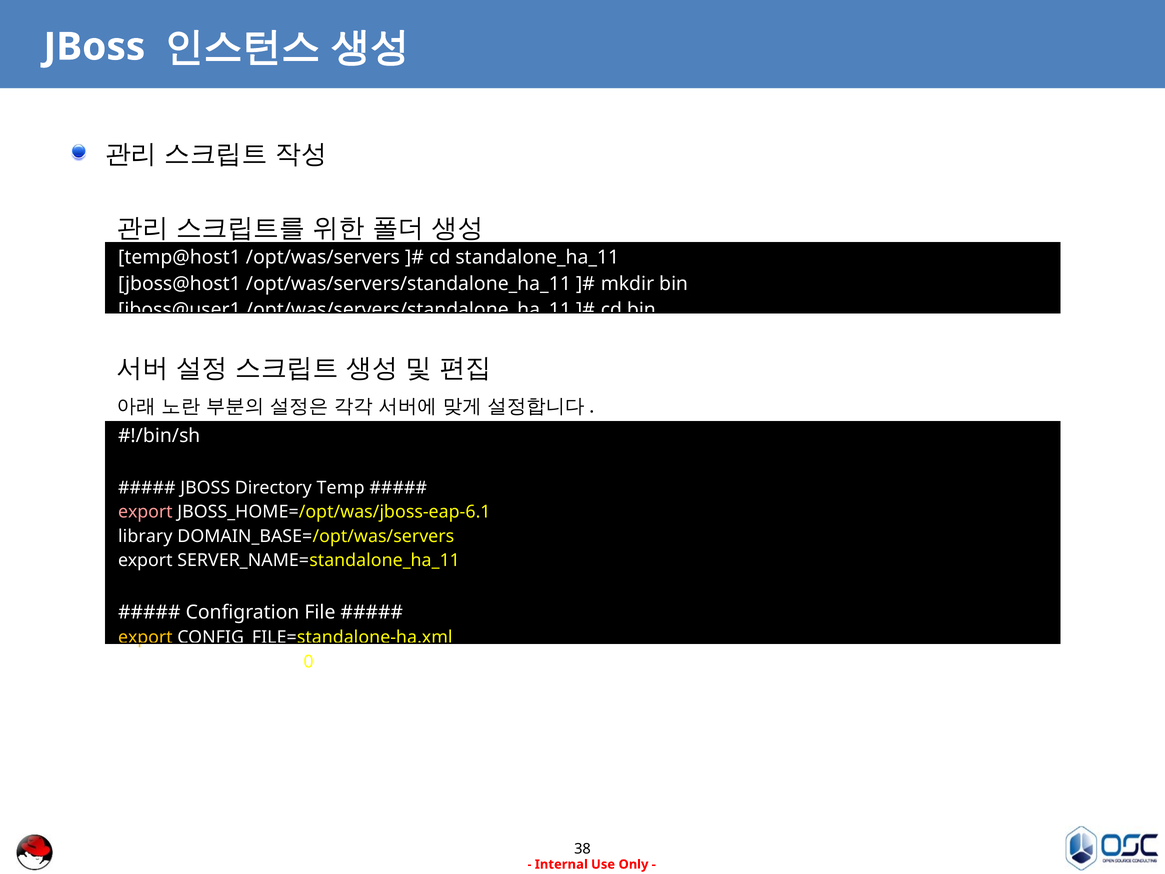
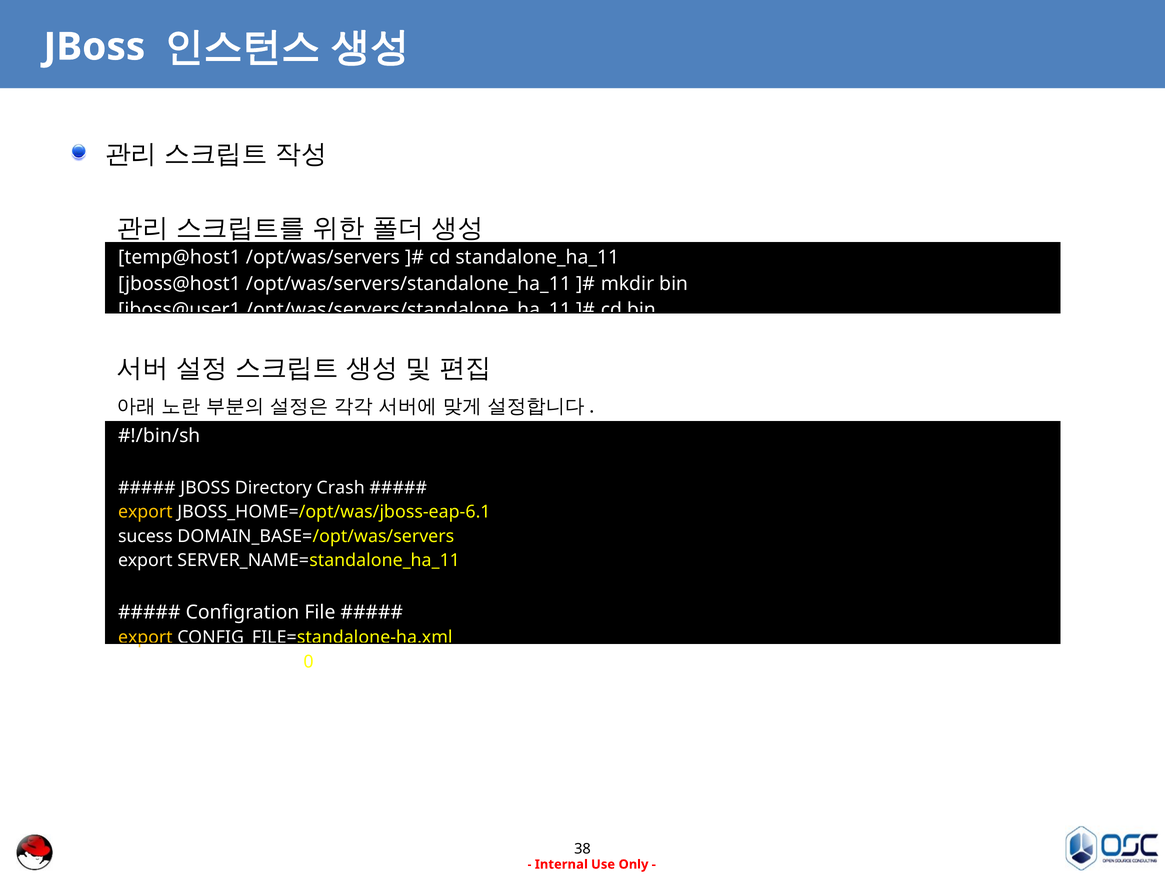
Temp: Temp -> Crash
export at (145, 512) colour: pink -> yellow
library: library -> sucess
